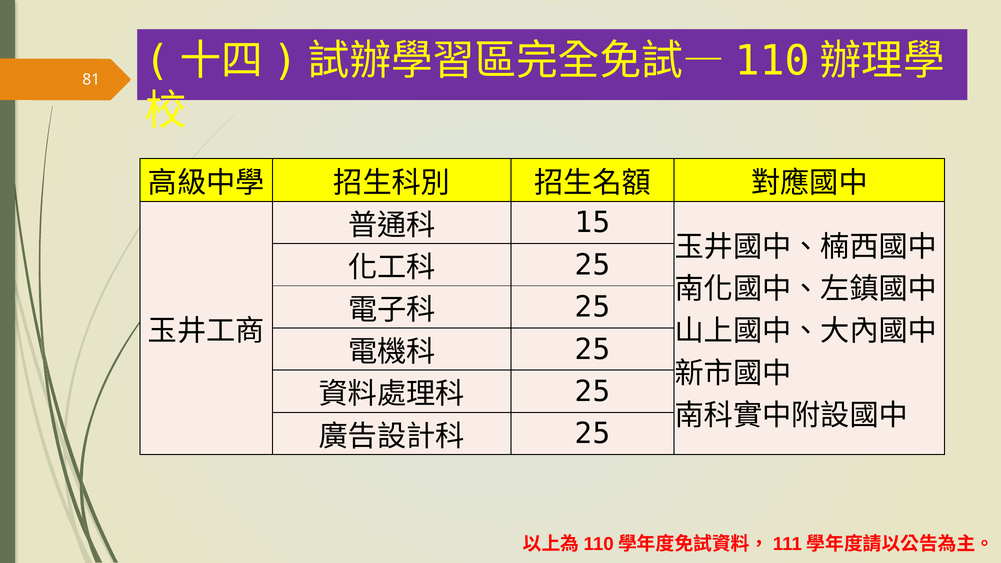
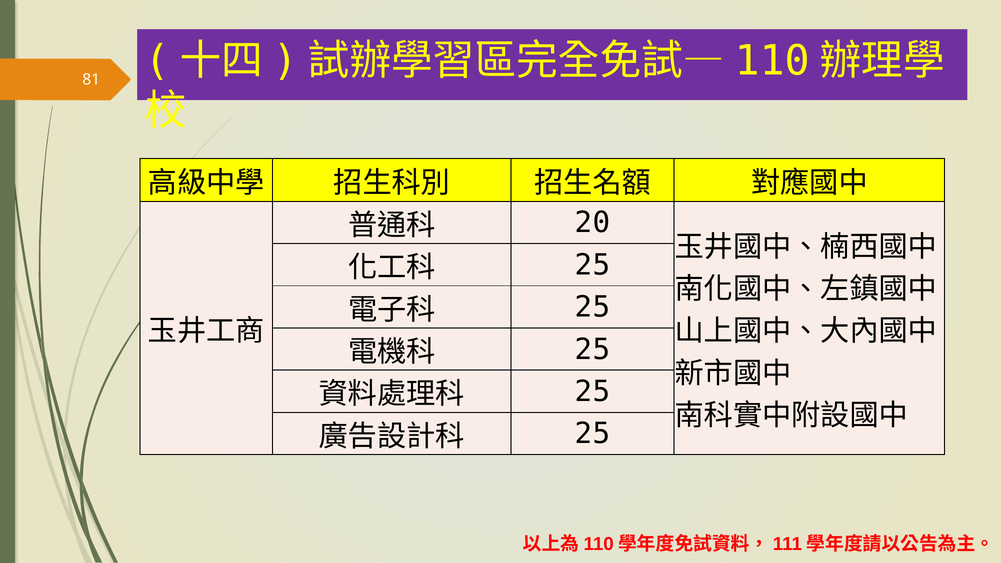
15: 15 -> 20
